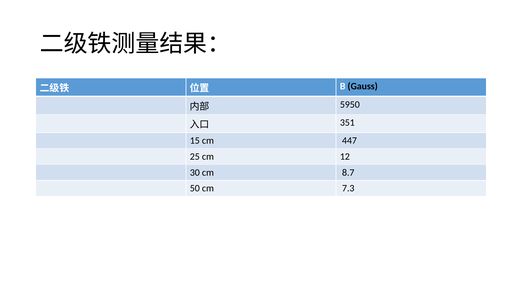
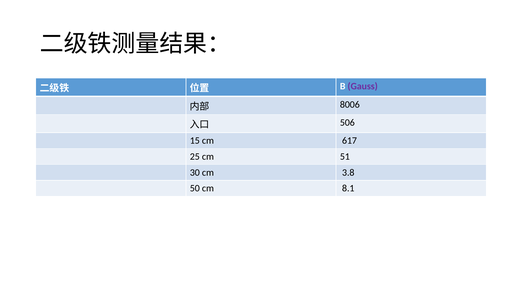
Gauss colour: black -> purple
5950: 5950 -> 8006
351: 351 -> 506
447: 447 -> 617
12: 12 -> 51
8.7: 8.7 -> 3.8
7.3: 7.3 -> 8.1
